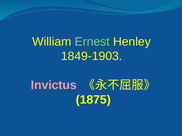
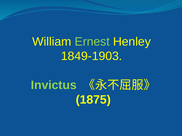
Invictus colour: pink -> light green
